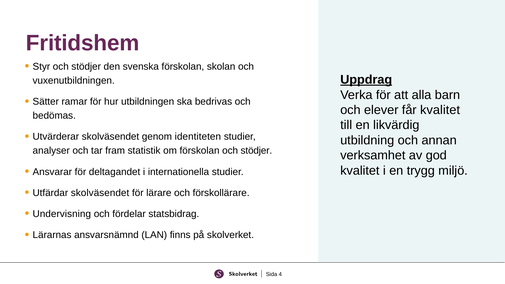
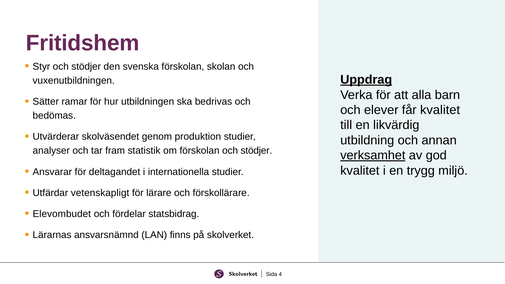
identiteten: identiteten -> produktion
verksamhet underline: none -> present
Utfärdar skolväsendet: skolväsendet -> vetenskapligt
Undervisning: Undervisning -> Elevombudet
